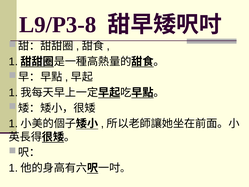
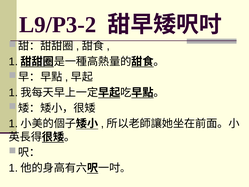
L9/P3-8: L9/P3-8 -> L9/P3-2
